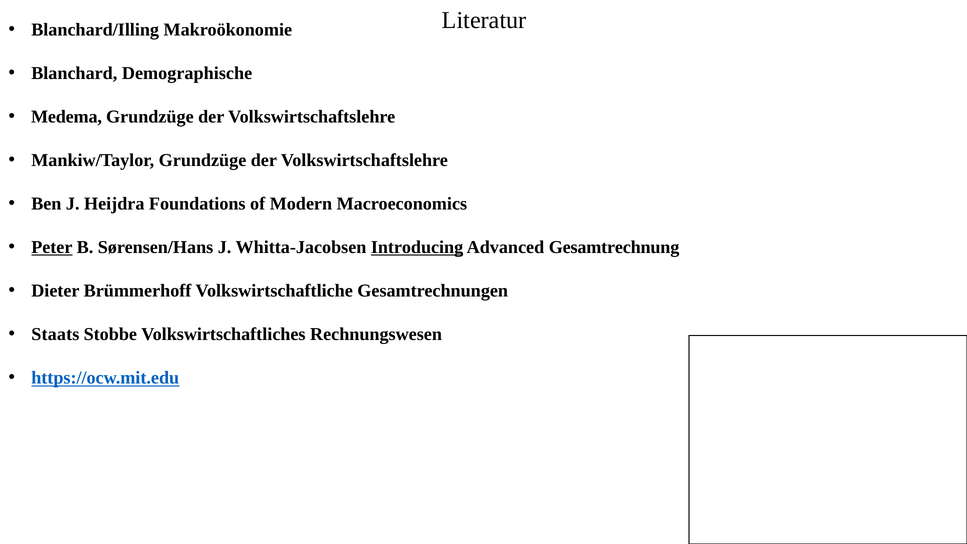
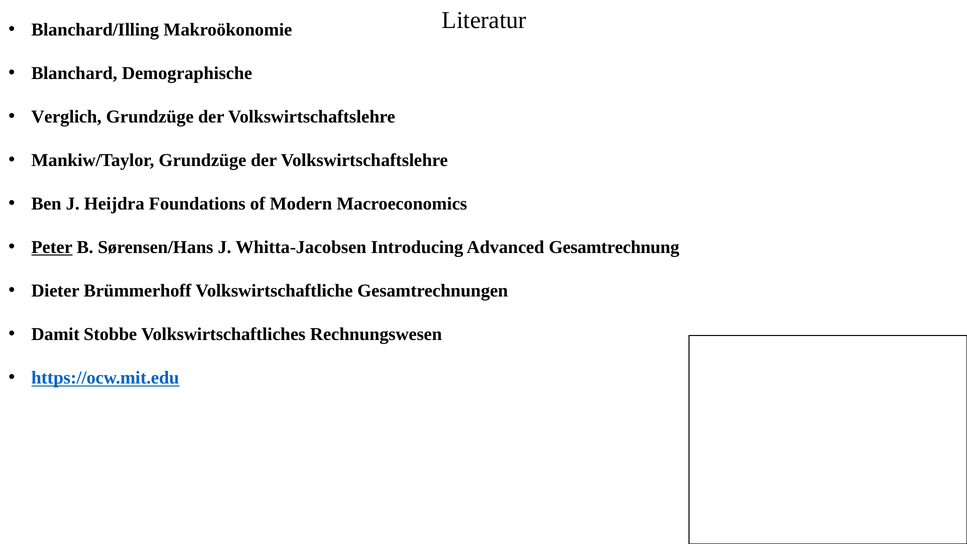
Medema: Medema -> Verglich
Introducing underline: present -> none
Staats: Staats -> Damit
